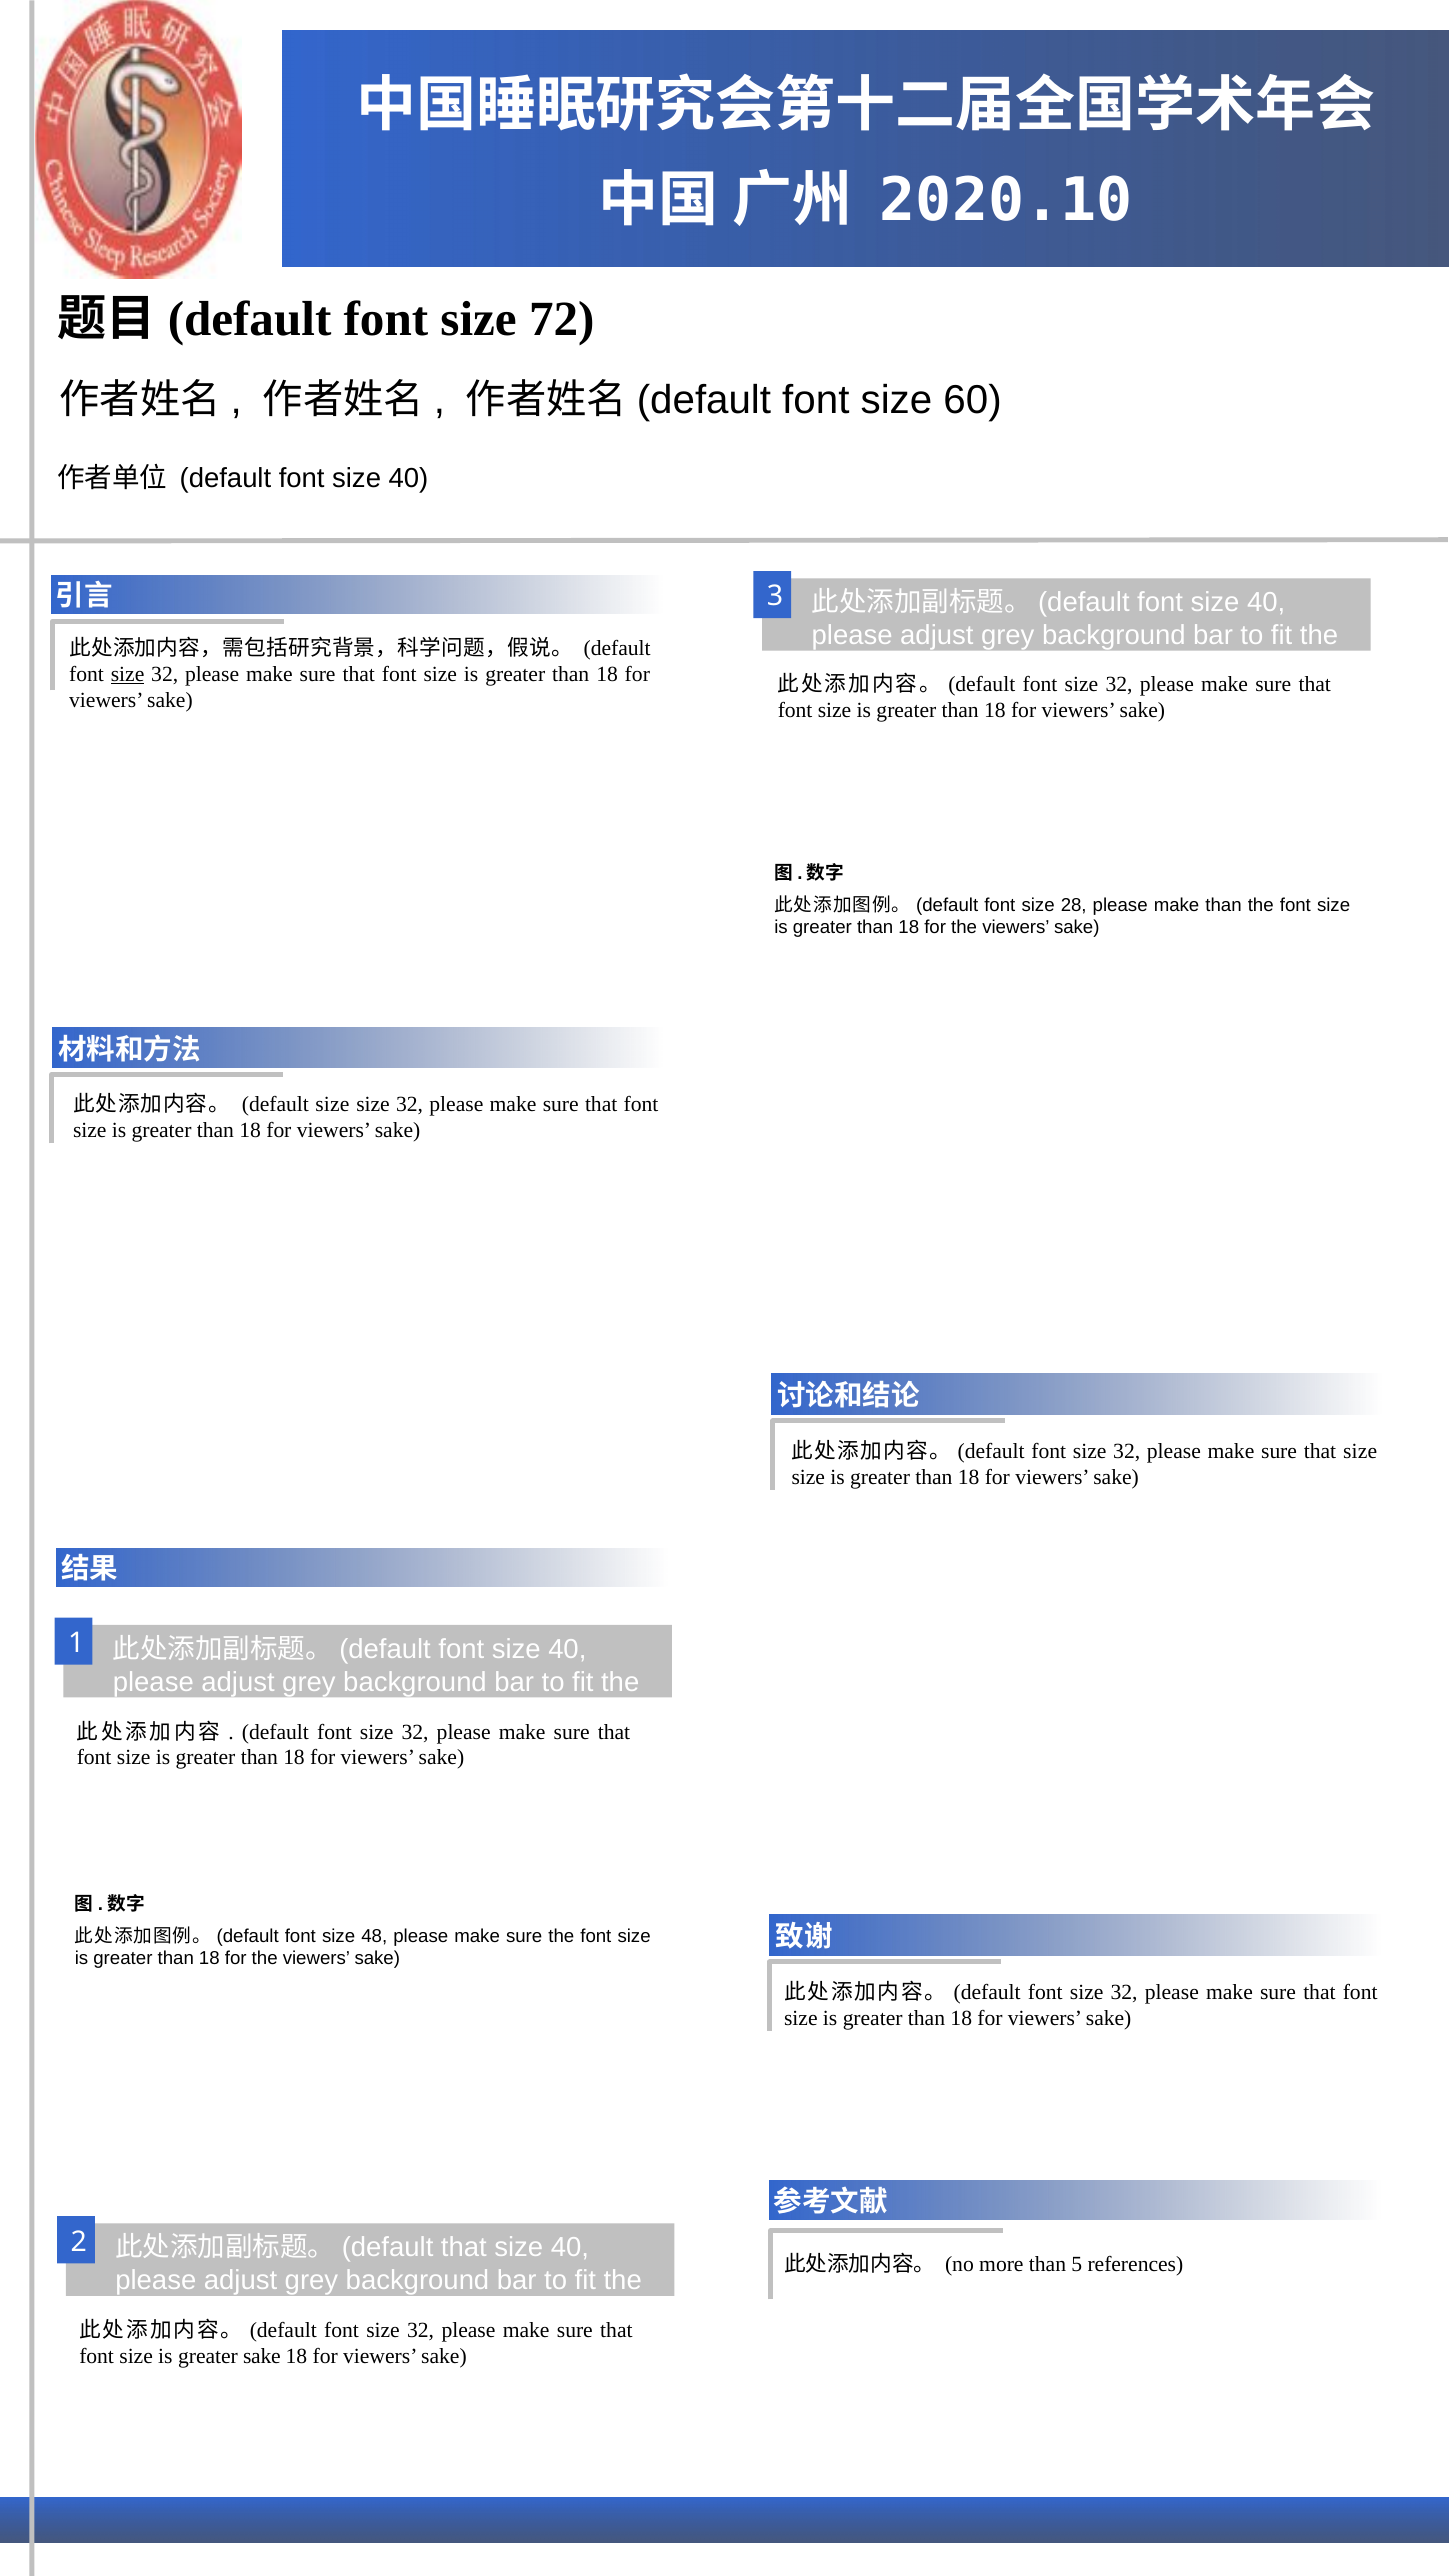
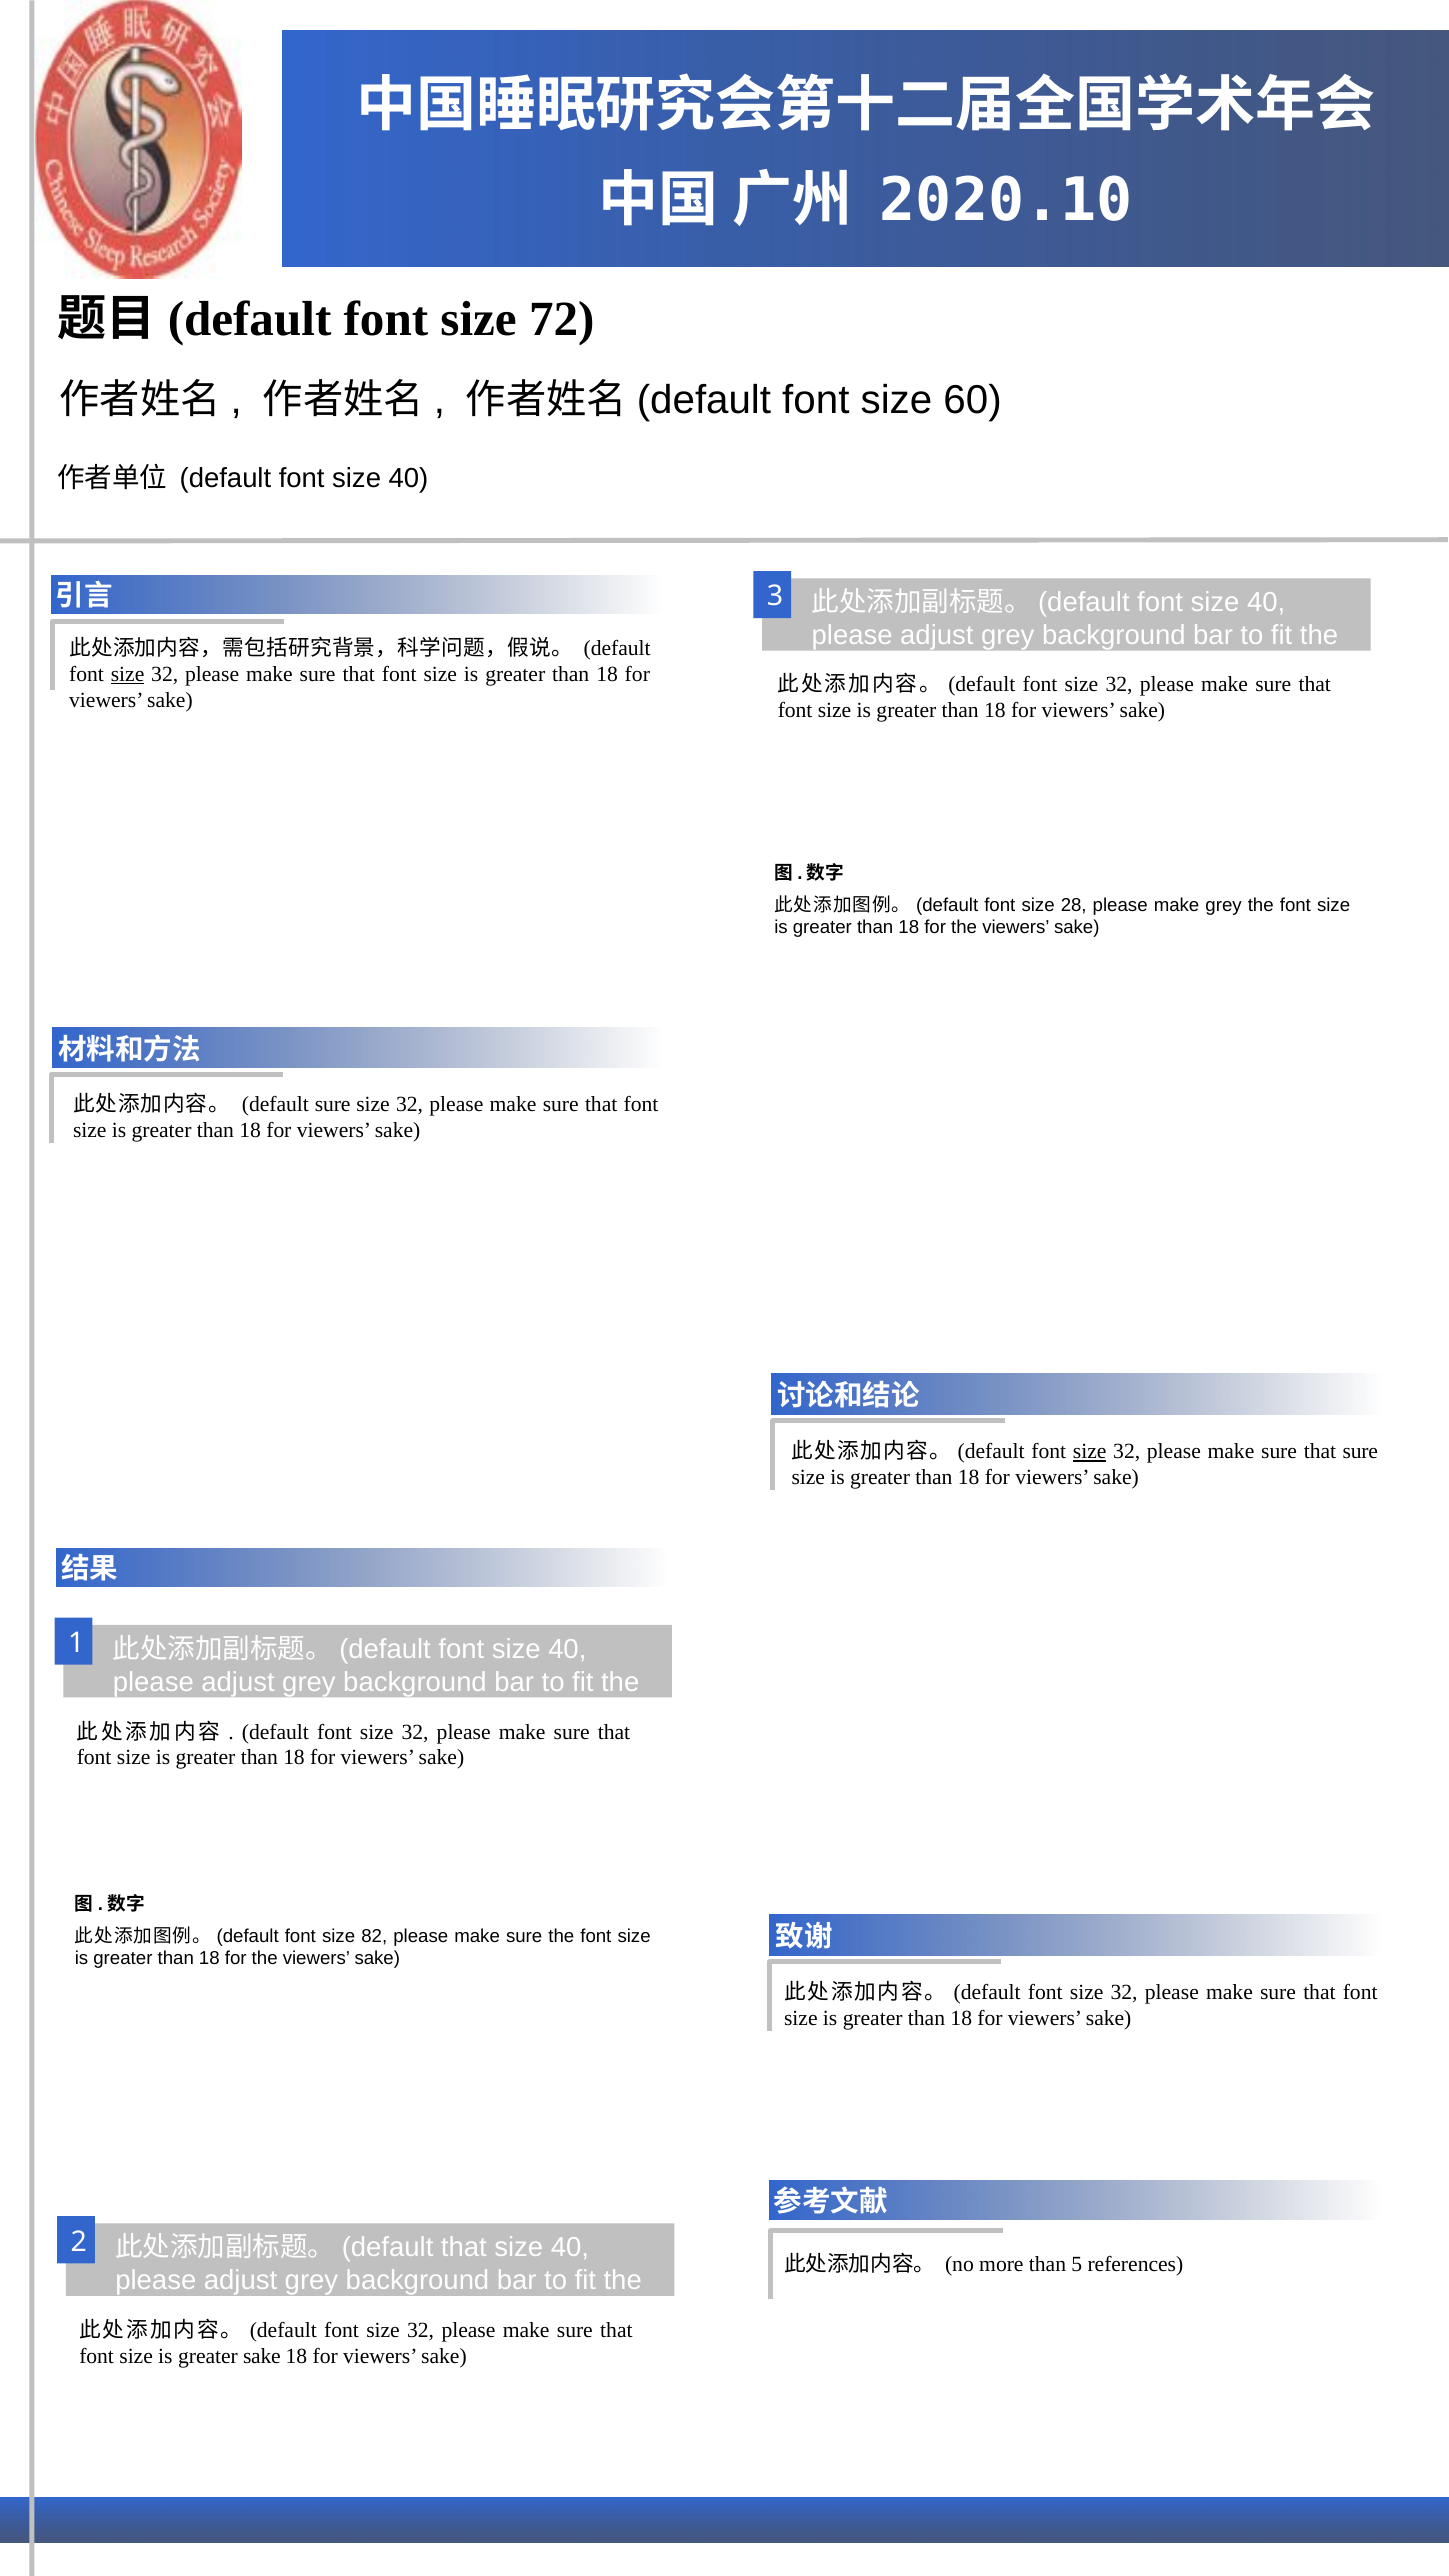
make than: than -> grey
default size: size -> sure
size at (1090, 1452) underline: none -> present
sure that size: size -> sure
48: 48 -> 82
